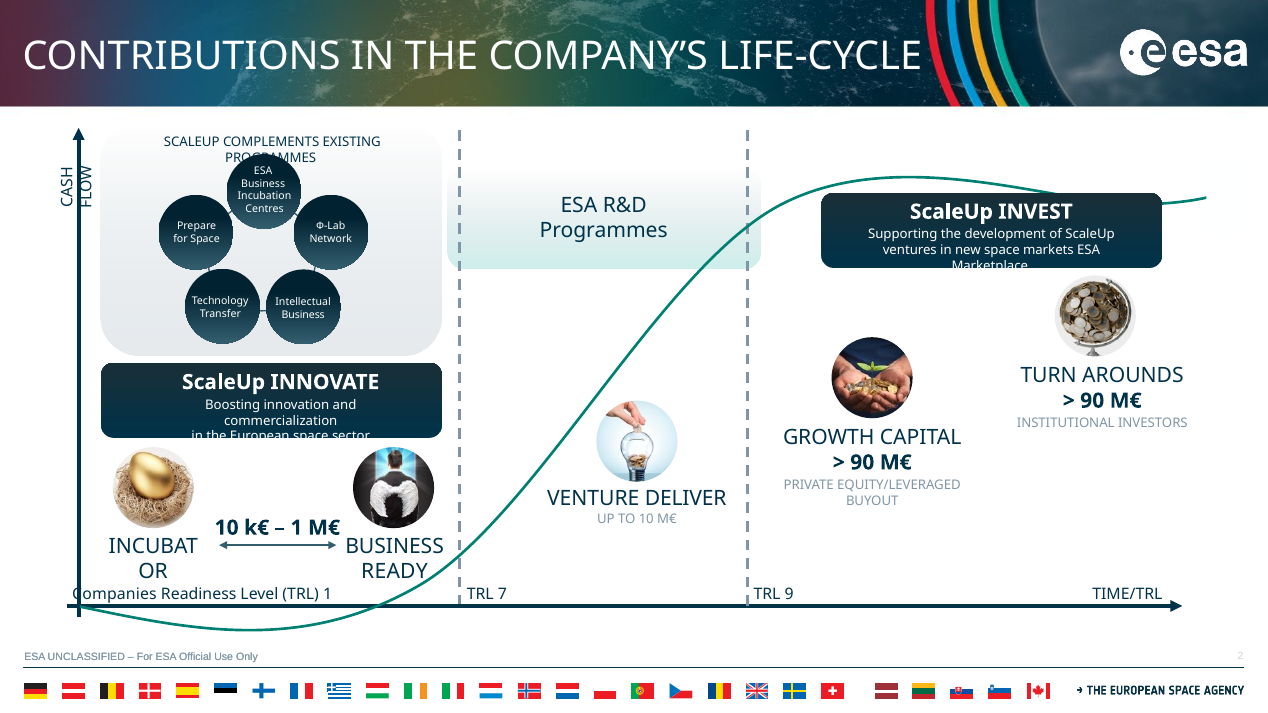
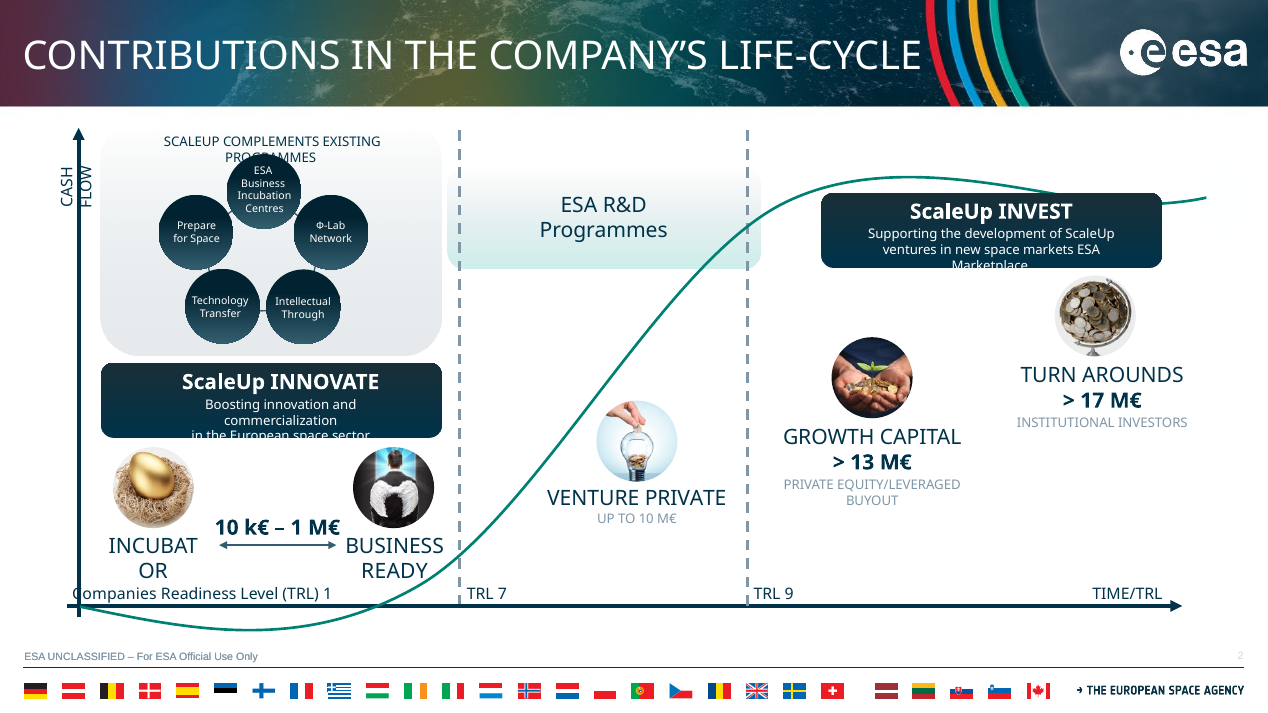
Business at (303, 315): Business -> Through
90 at (1092, 401): 90 -> 17
90 at (862, 463): 90 -> 13
VENTURE DELIVER: DELIVER -> PRIVATE
